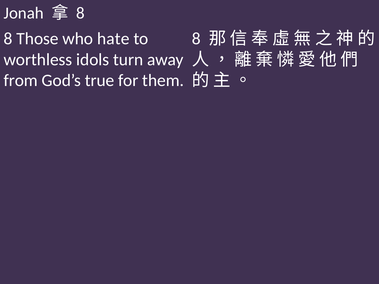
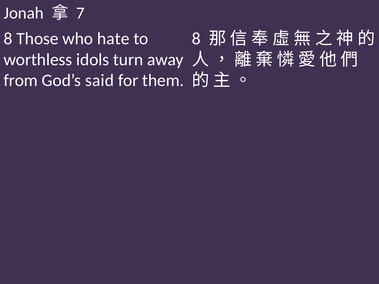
8 at (80, 13): 8 -> 7
true: true -> said
